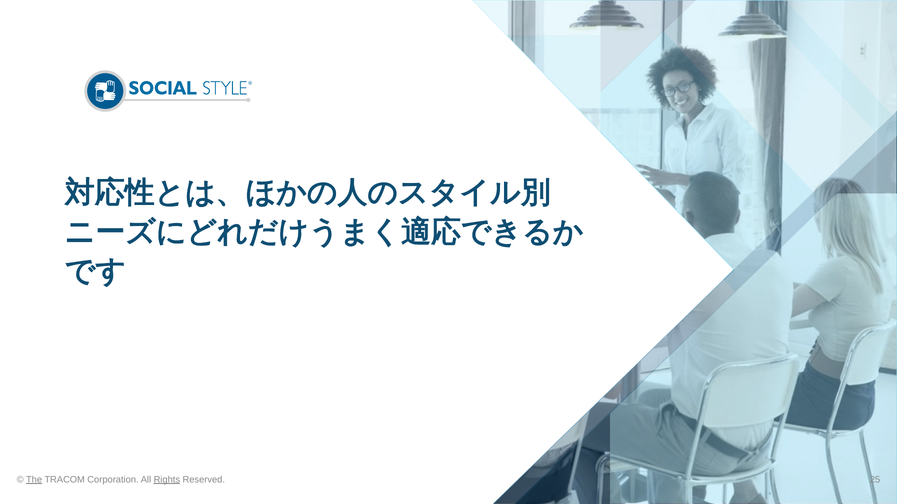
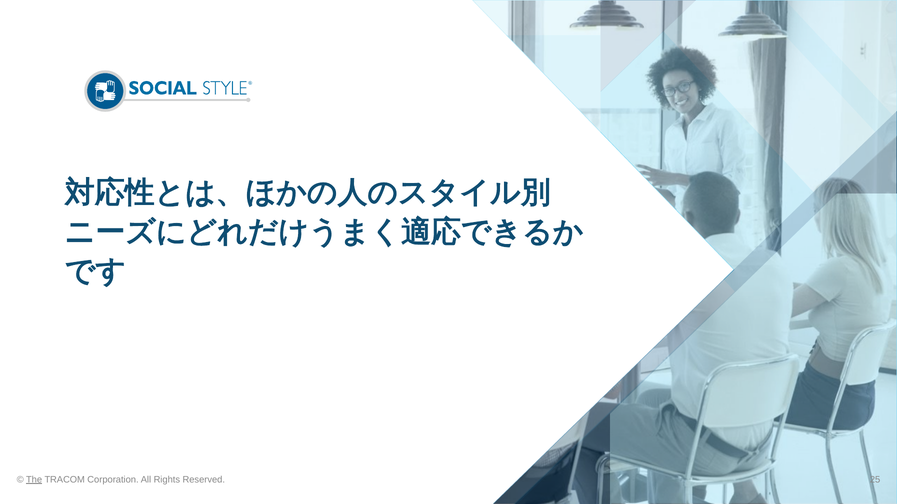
Rights underline: present -> none
